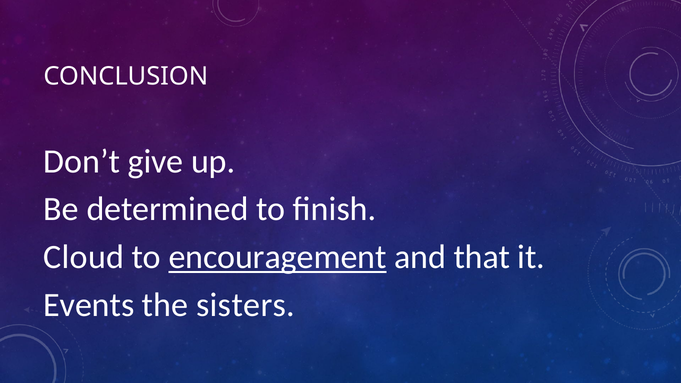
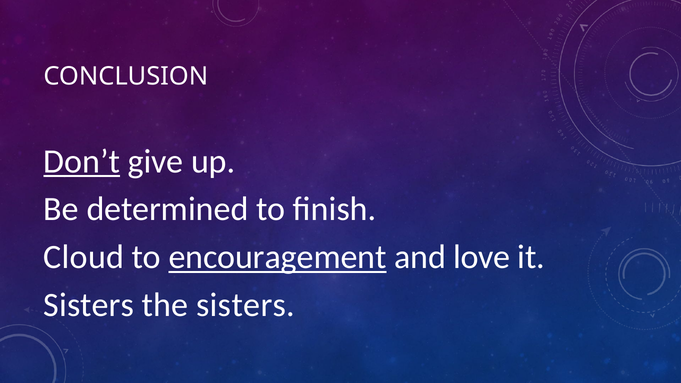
Don’t underline: none -> present
that: that -> love
Events at (89, 305): Events -> Sisters
